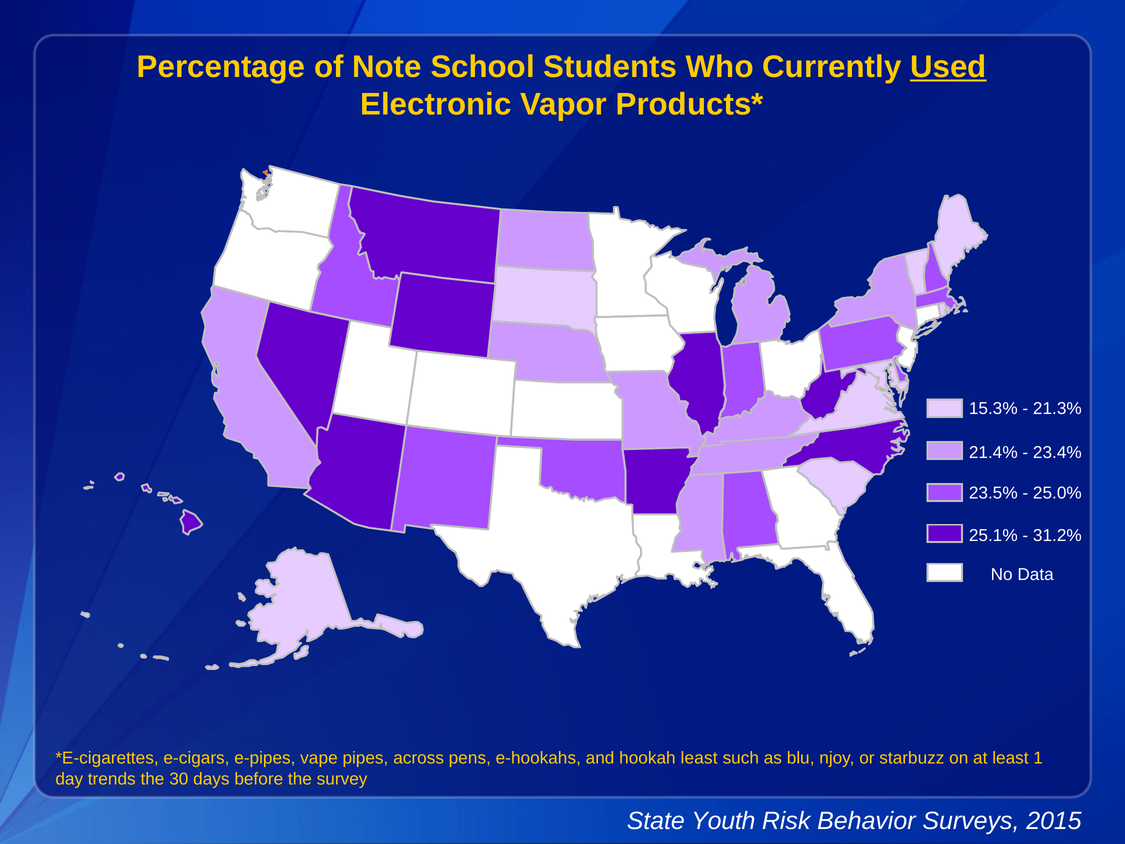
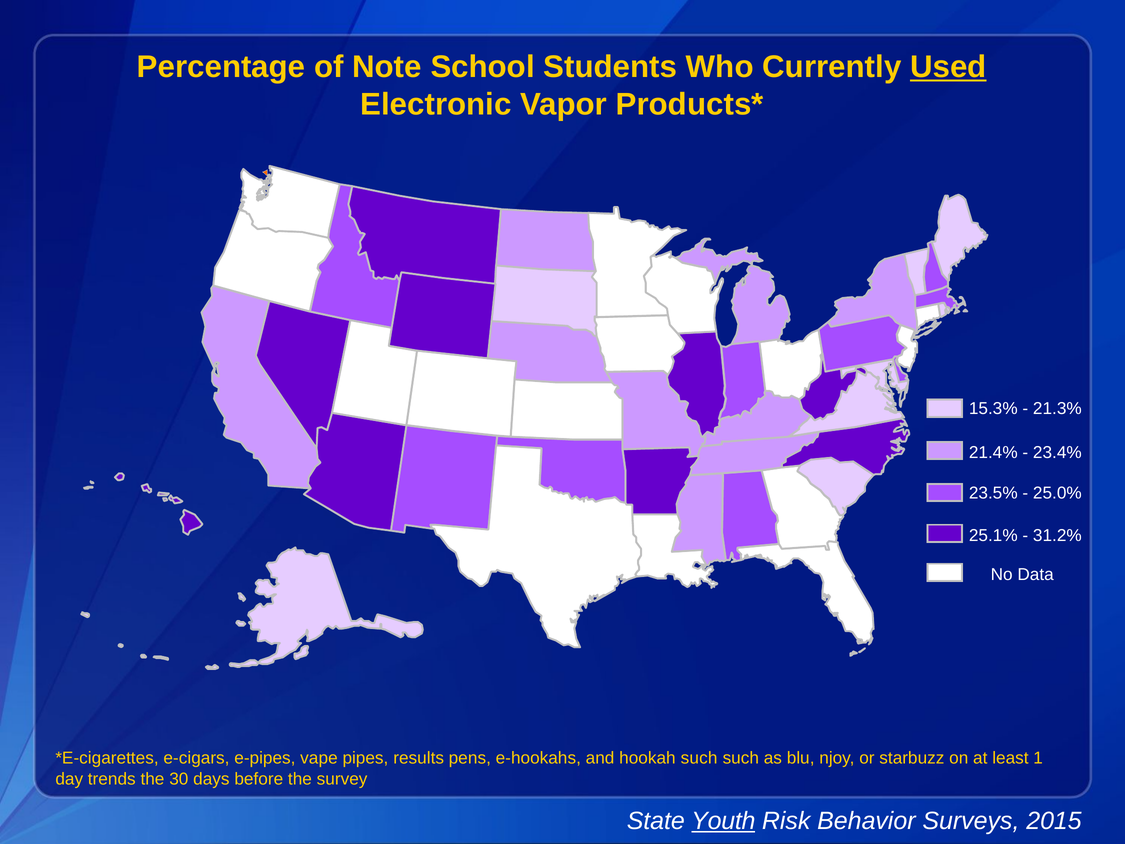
across: across -> results
hookah least: least -> such
Youth underline: none -> present
